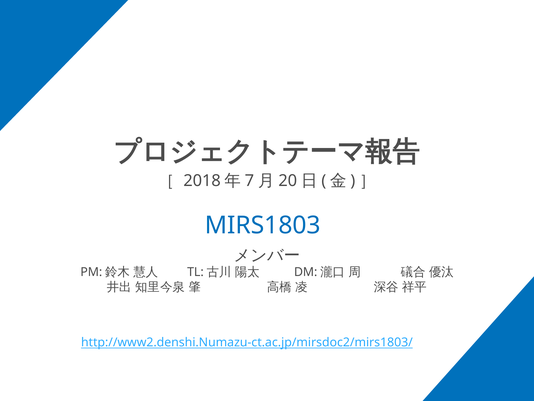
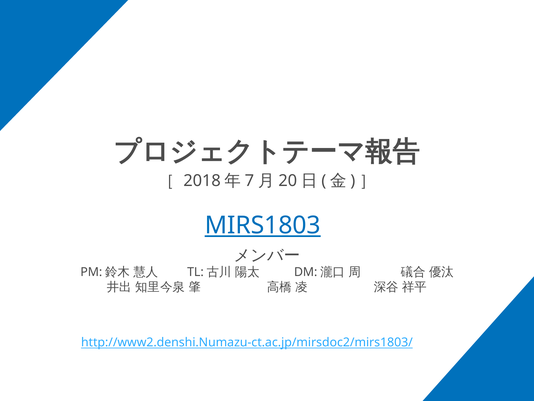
MIRS1803 underline: none -> present
